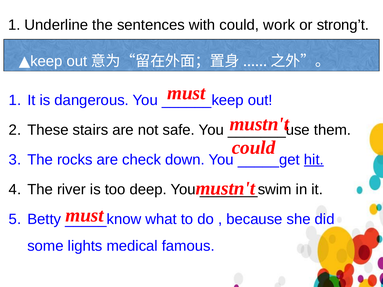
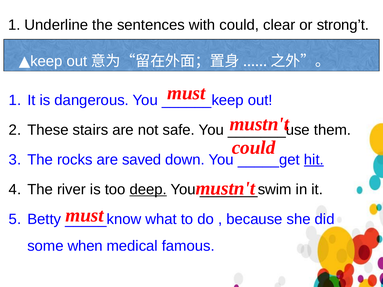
work: work -> clear
check: check -> saved
deep underline: none -> present
lights: lights -> when
